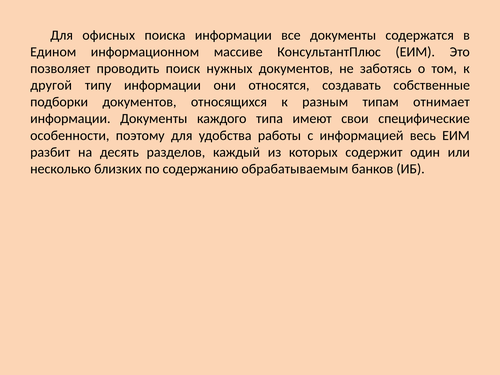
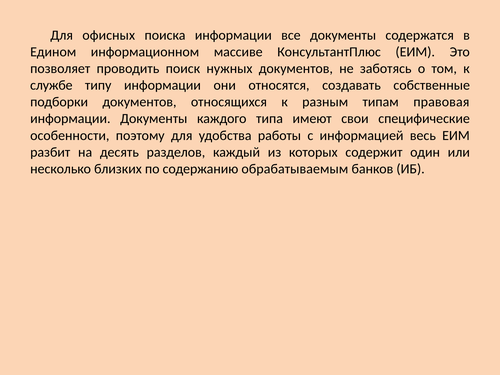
другой: другой -> службе
отнимает: отнимает -> правовая
